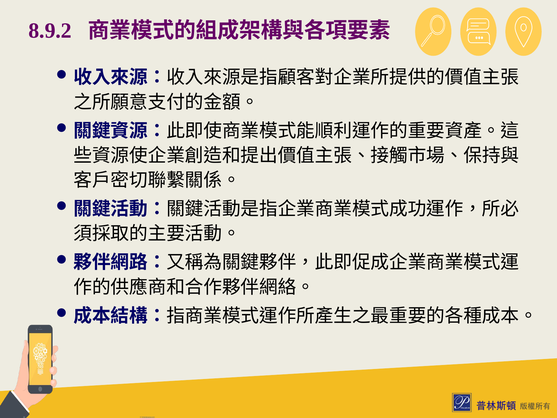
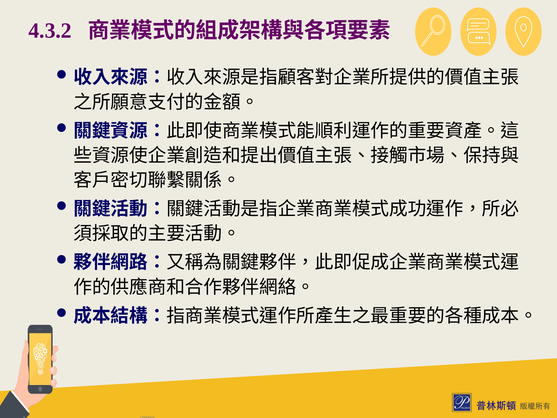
8.9.2: 8.9.2 -> 4.3.2
